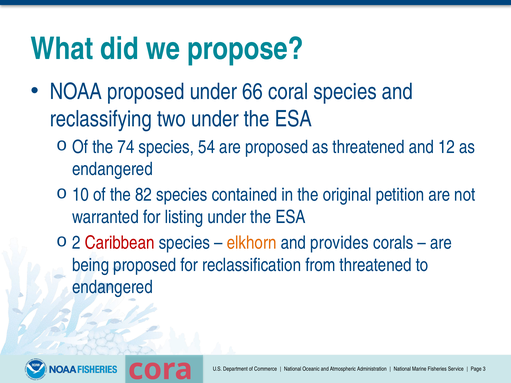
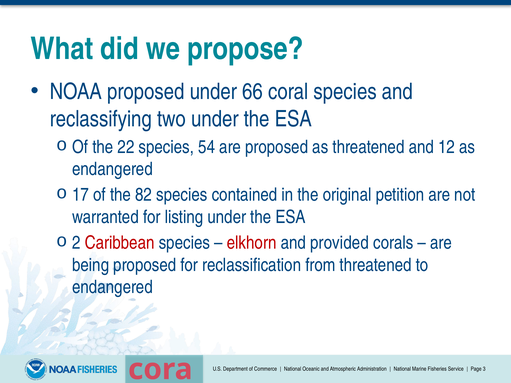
74: 74 -> 22
10: 10 -> 17
elkhorn colour: orange -> red
provides: provides -> provided
